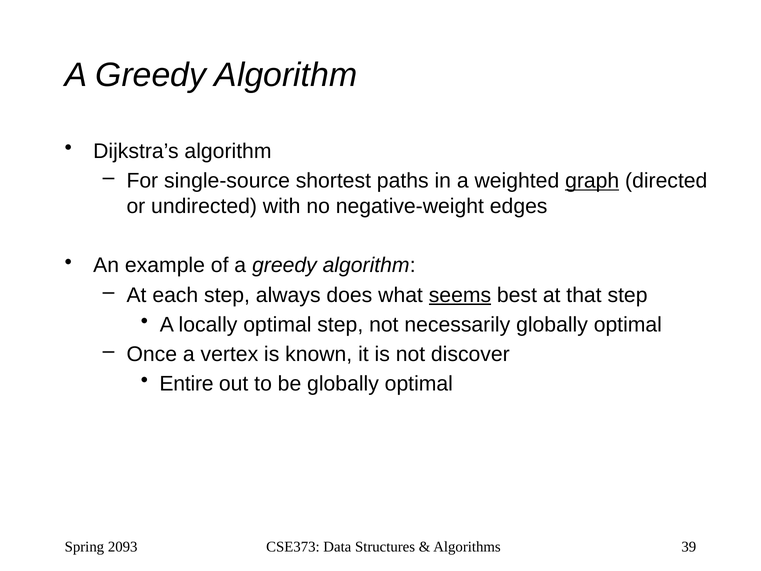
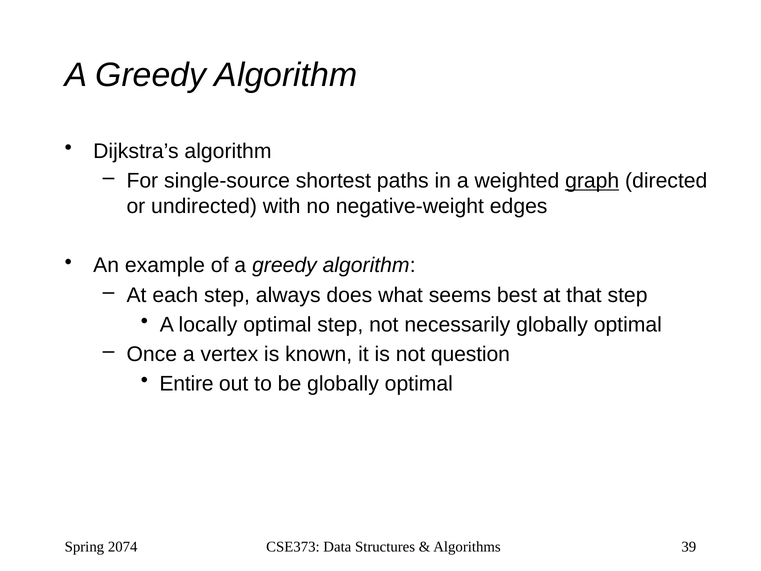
seems underline: present -> none
discover: discover -> question
2093: 2093 -> 2074
